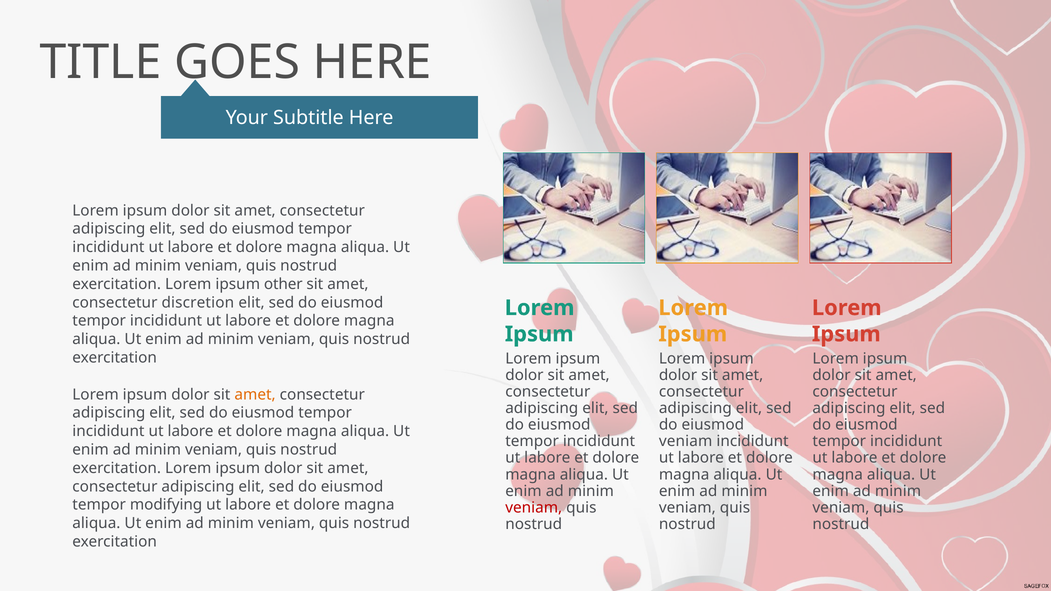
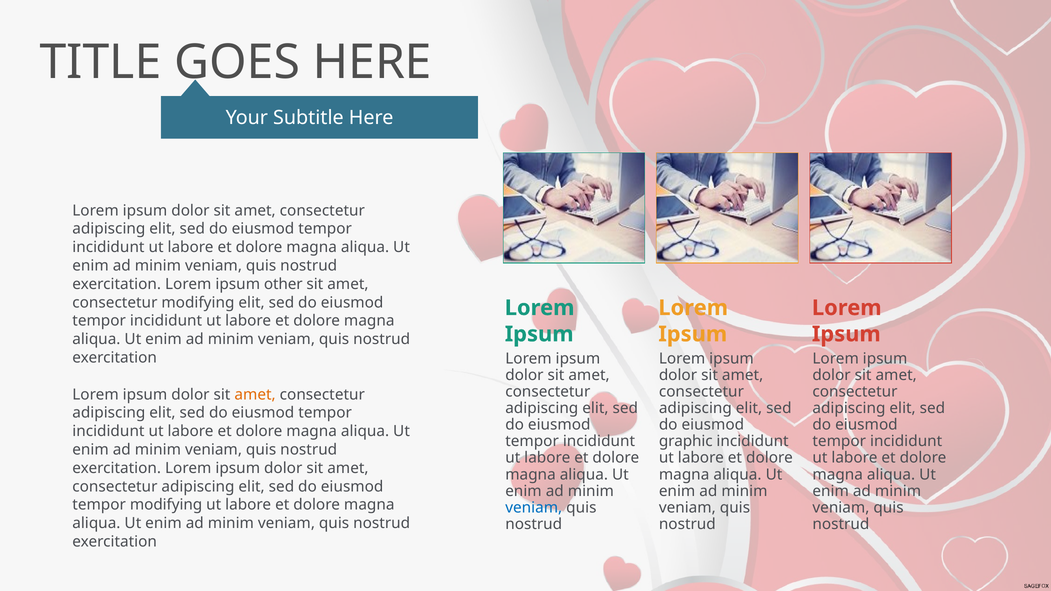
consectetur discretion: discretion -> modifying
veniam at (686, 441): veniam -> graphic
veniam at (534, 508) colour: red -> blue
